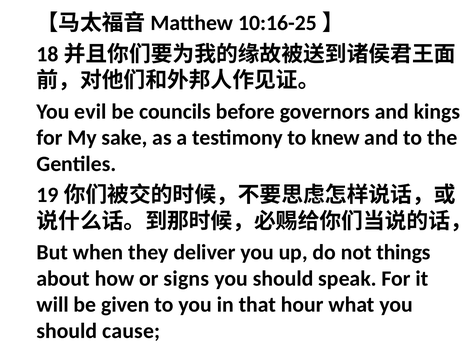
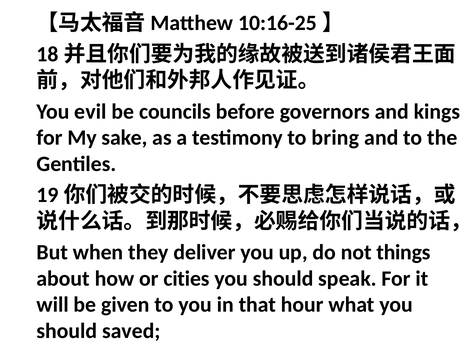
knew: knew -> bring
signs: signs -> cities
cause: cause -> saved
